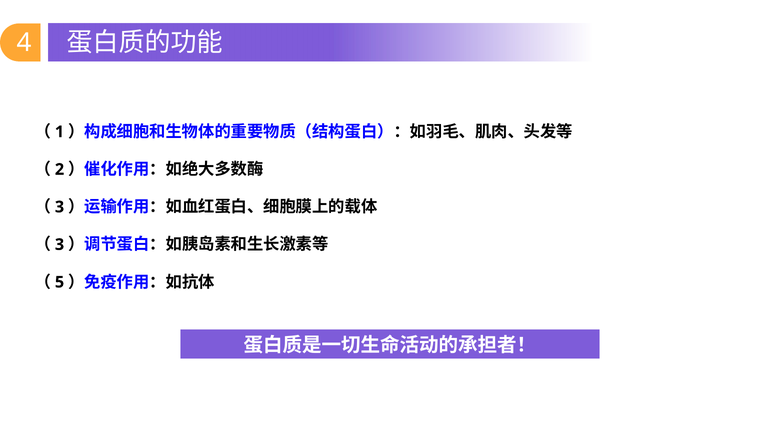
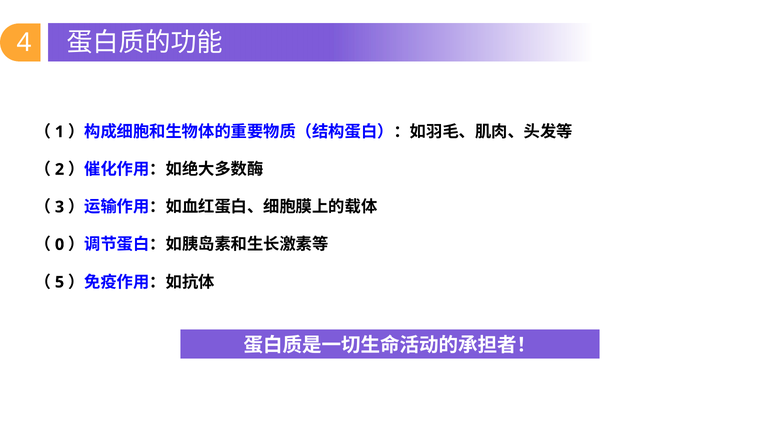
3 at (60, 244): 3 -> 0
